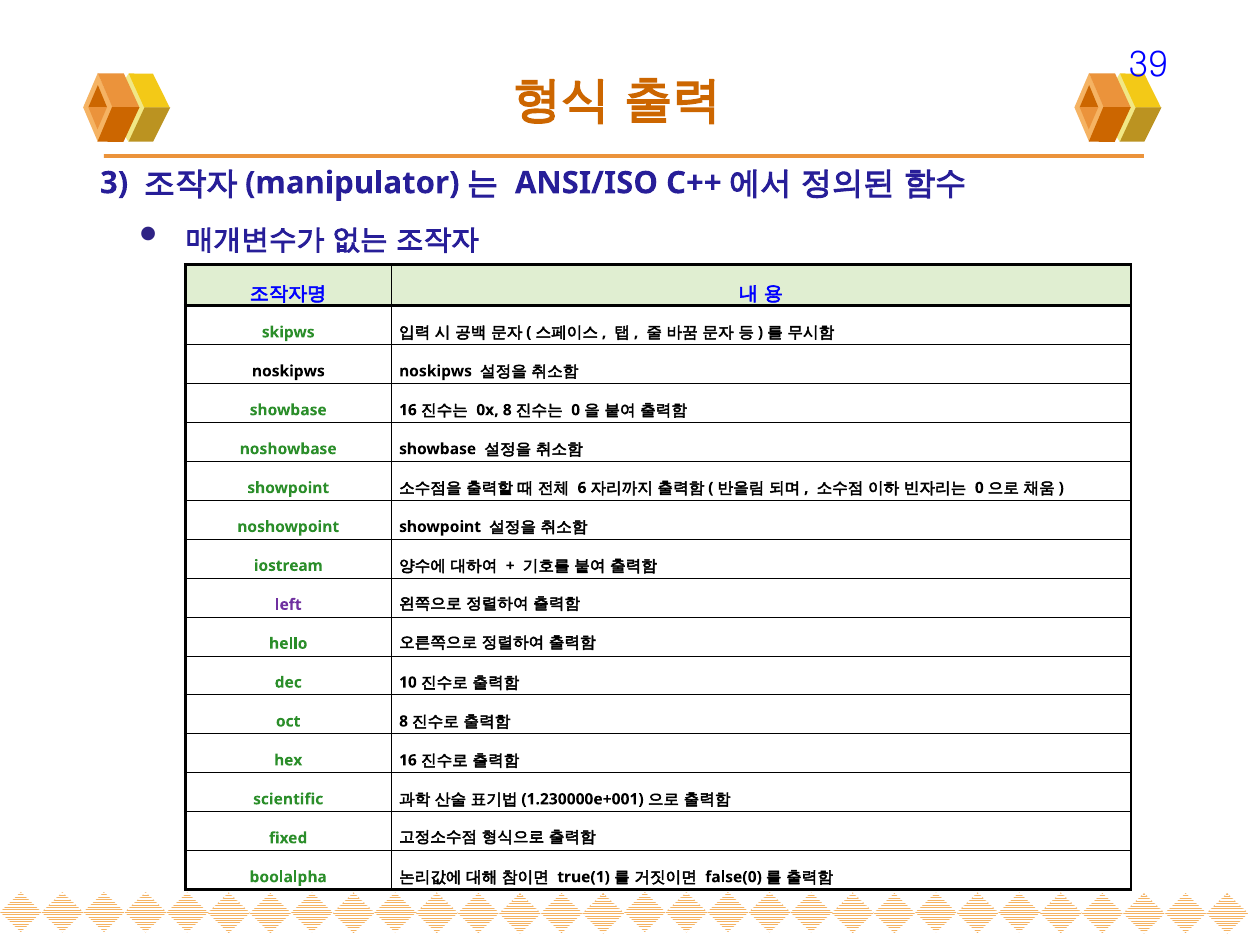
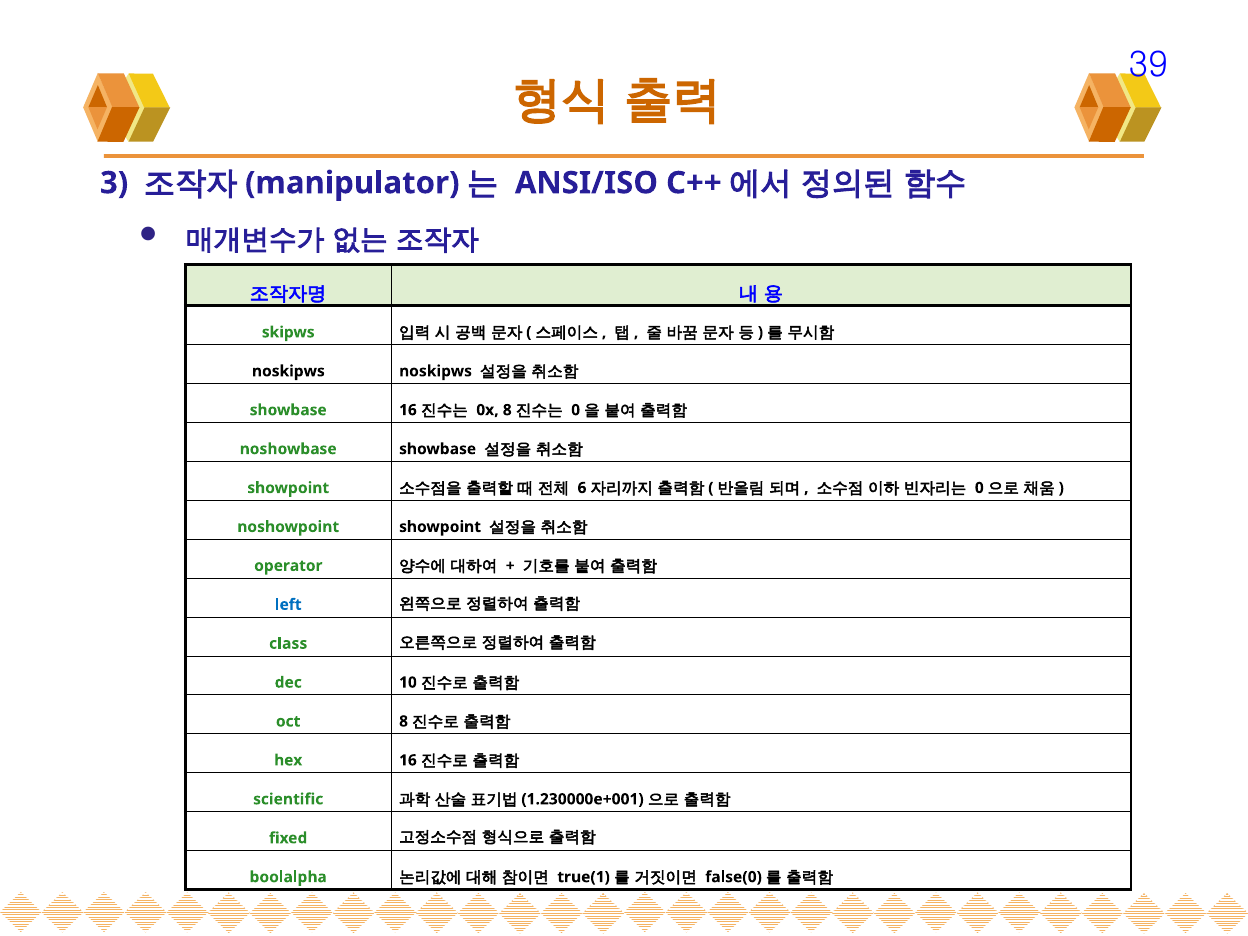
iostream: iostream -> operator
left colour: purple -> blue
hello: hello -> class
